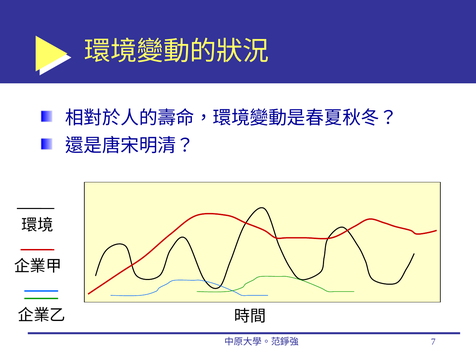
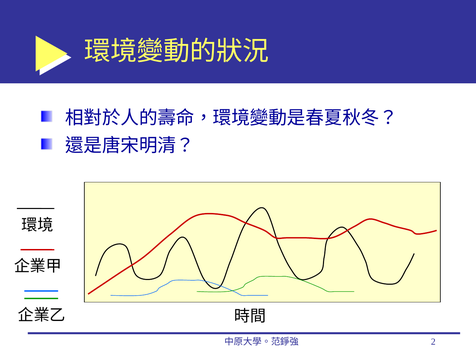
7: 7 -> 2
